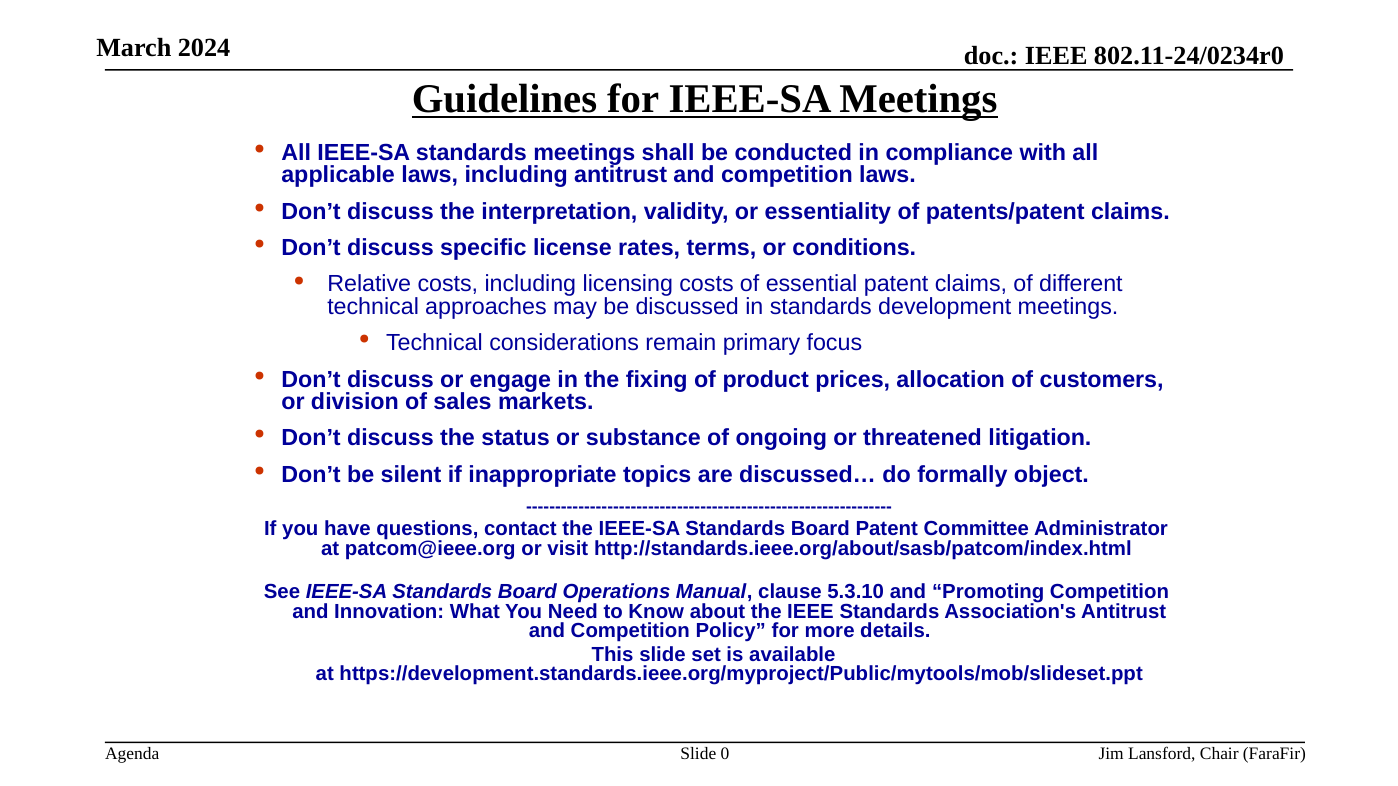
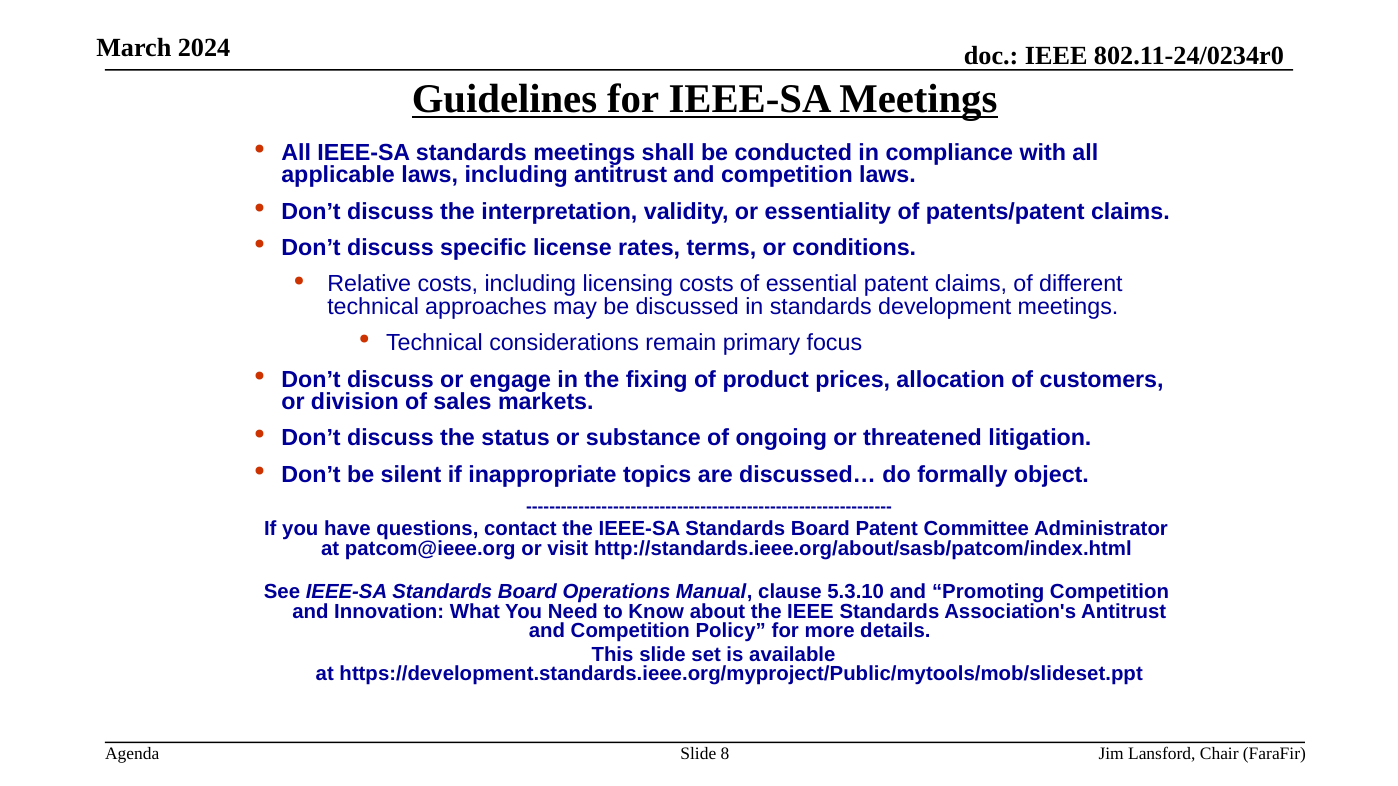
0: 0 -> 8
